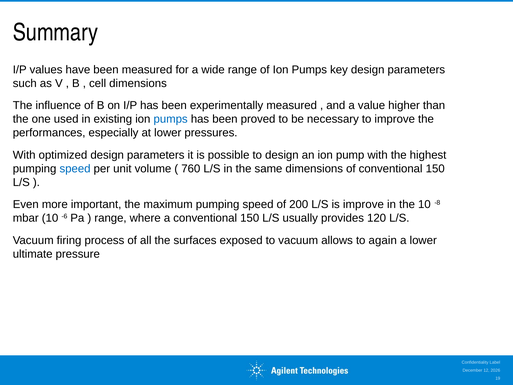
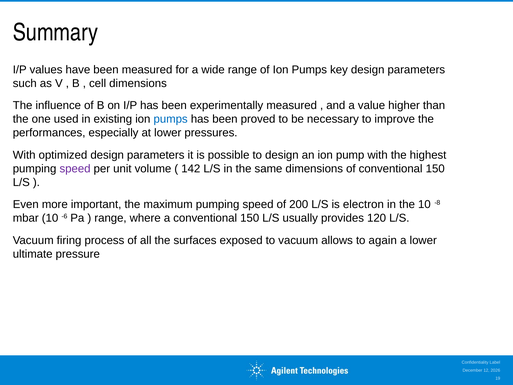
speed at (75, 169) colour: blue -> purple
760: 760 -> 142
is improve: improve -> electron
